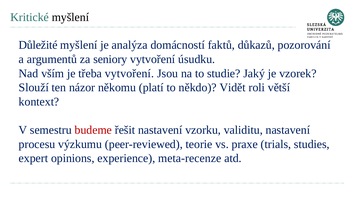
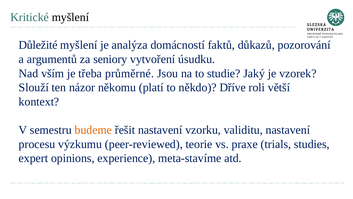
třeba vytvoření: vytvoření -> průměrné
Vidět: Vidět -> Dříve
budeme colour: red -> orange
meta-recenze: meta-recenze -> meta-stavíme
